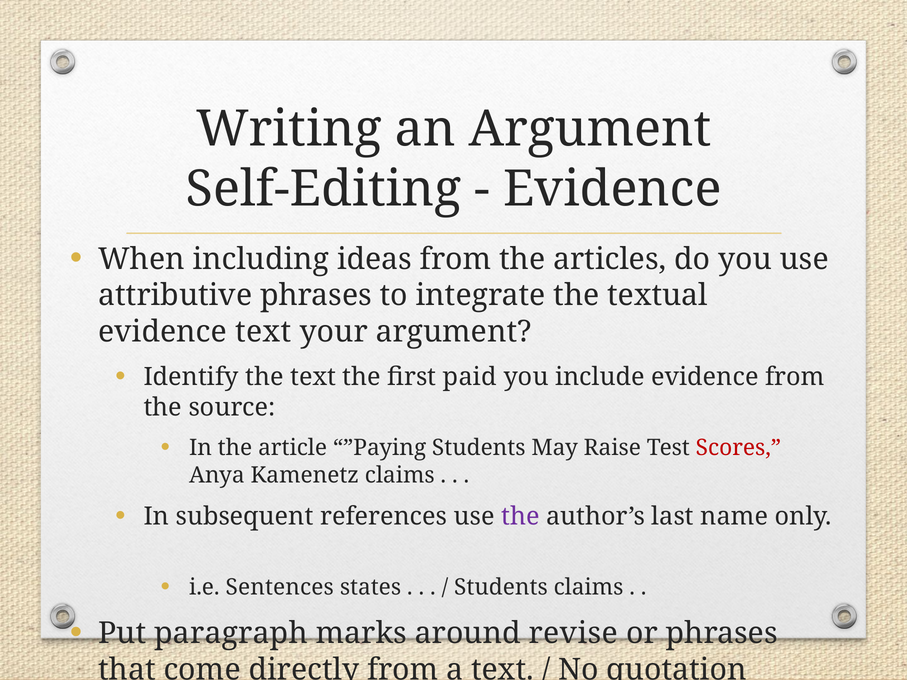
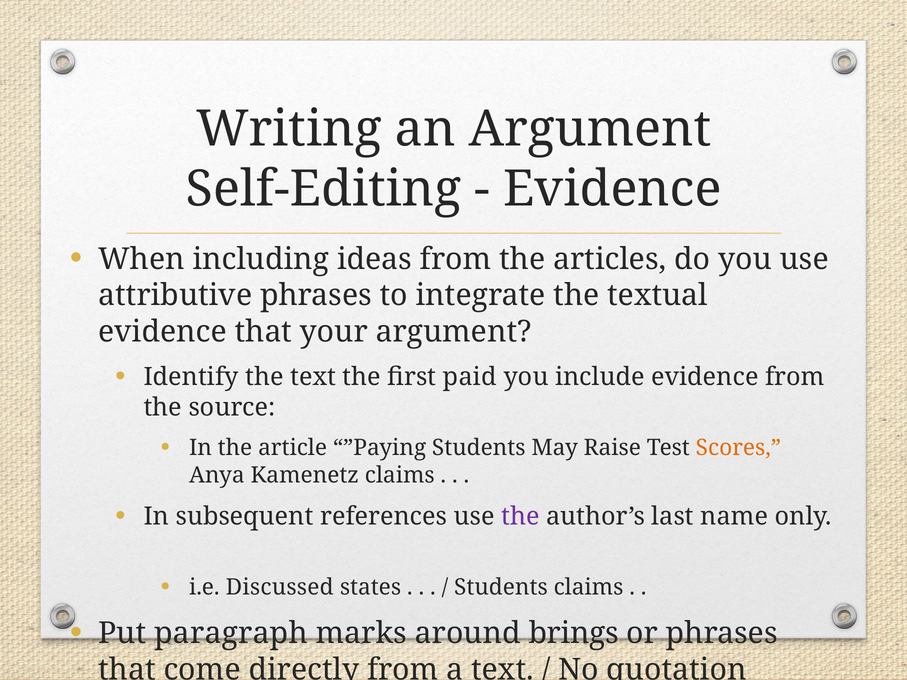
evidence text: text -> that
Scores colour: red -> orange
Sentences: Sentences -> Discussed
revise: revise -> brings
